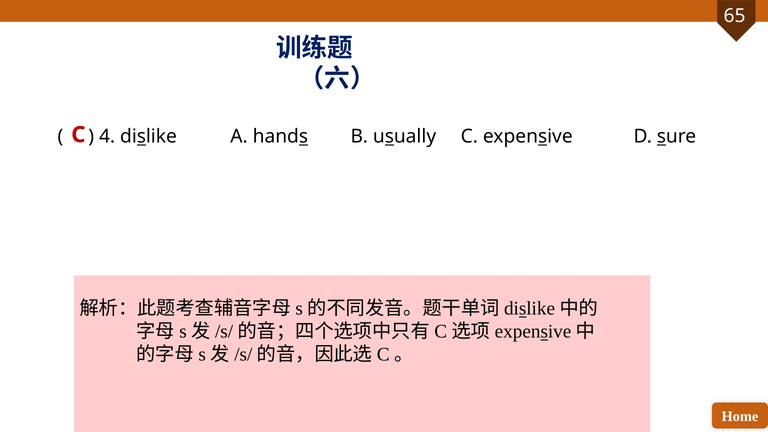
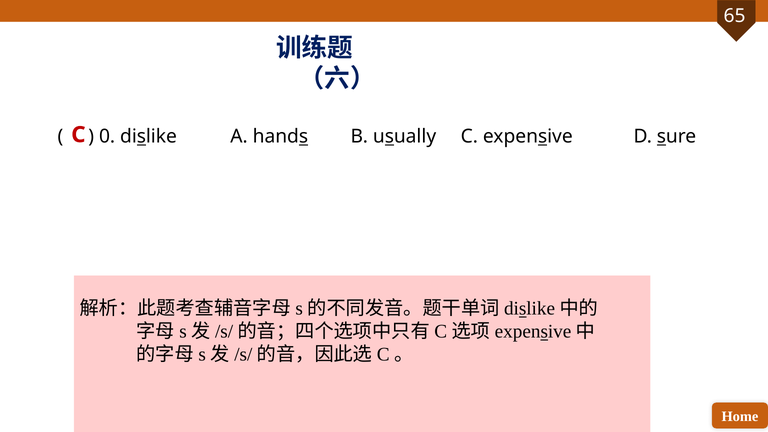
4: 4 -> 0
